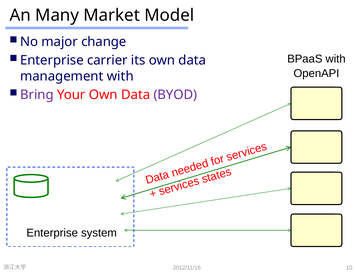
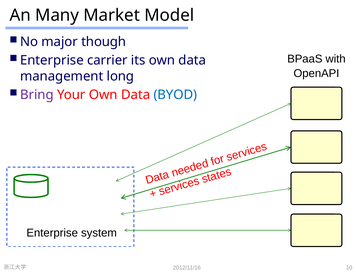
change: change -> though
management with: with -> long
BYOD colour: purple -> blue
